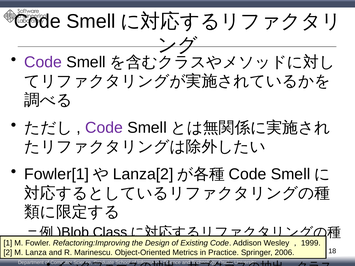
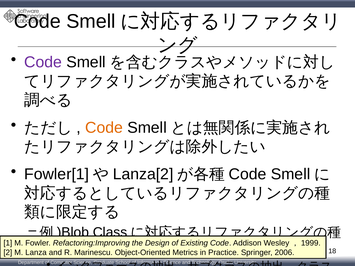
Code at (104, 128) colour: purple -> orange
